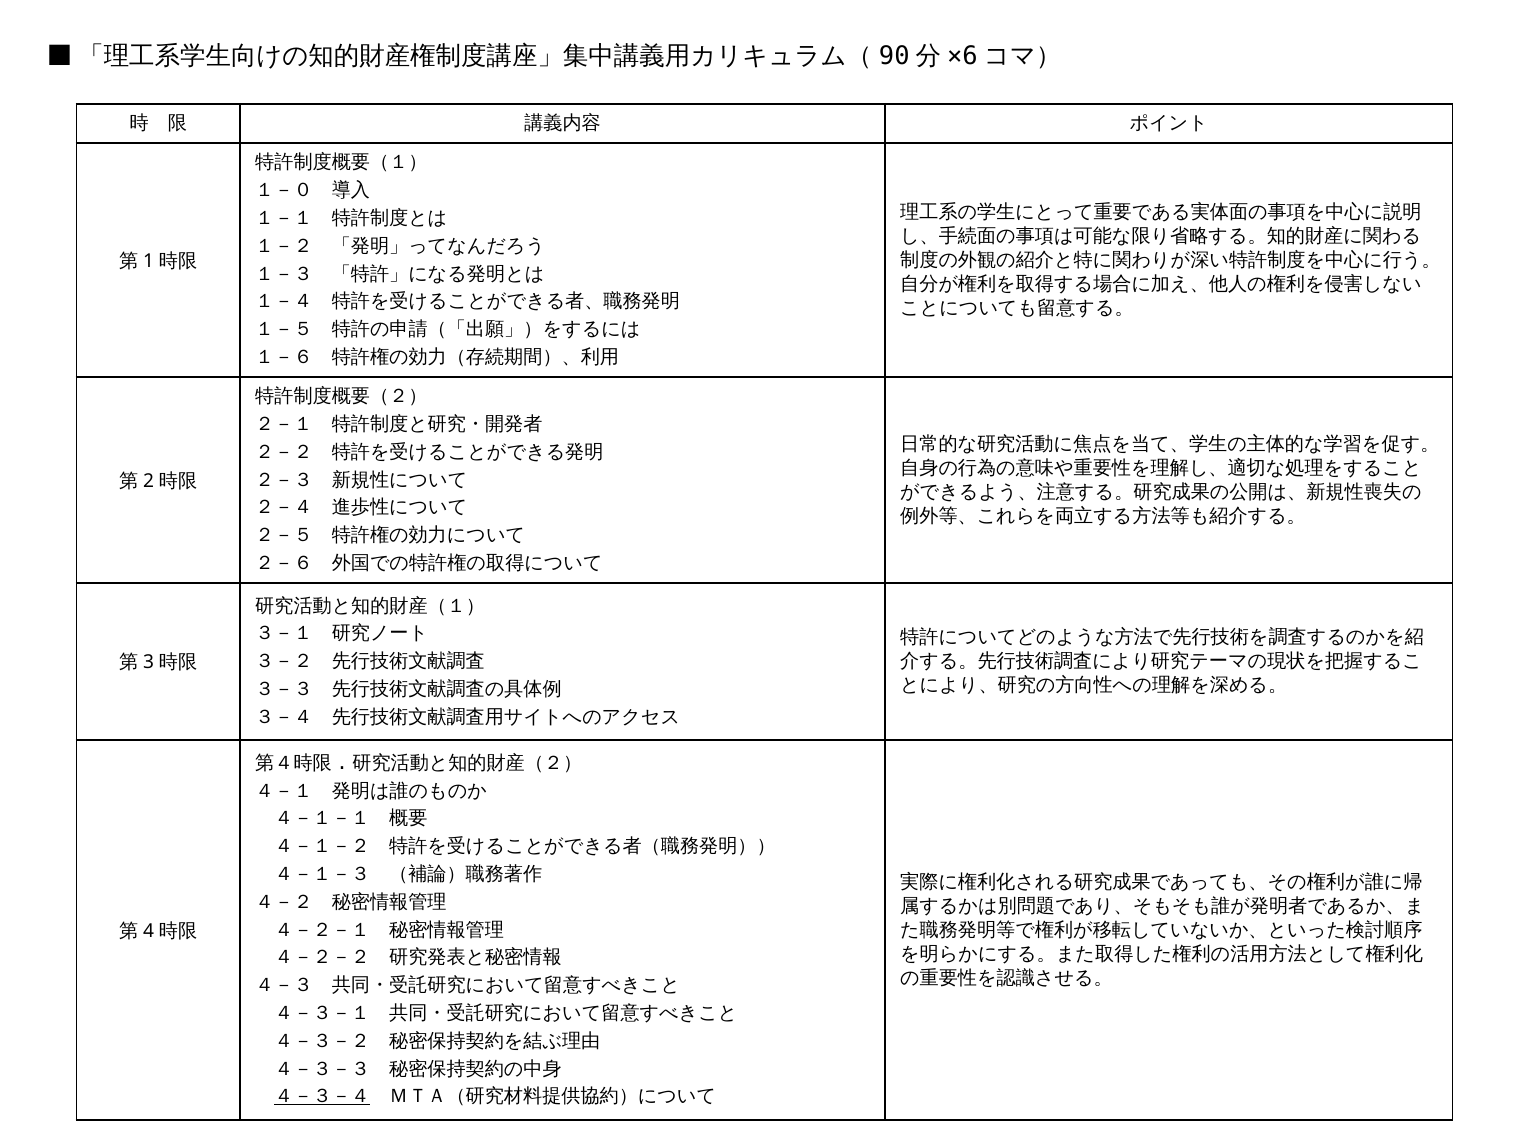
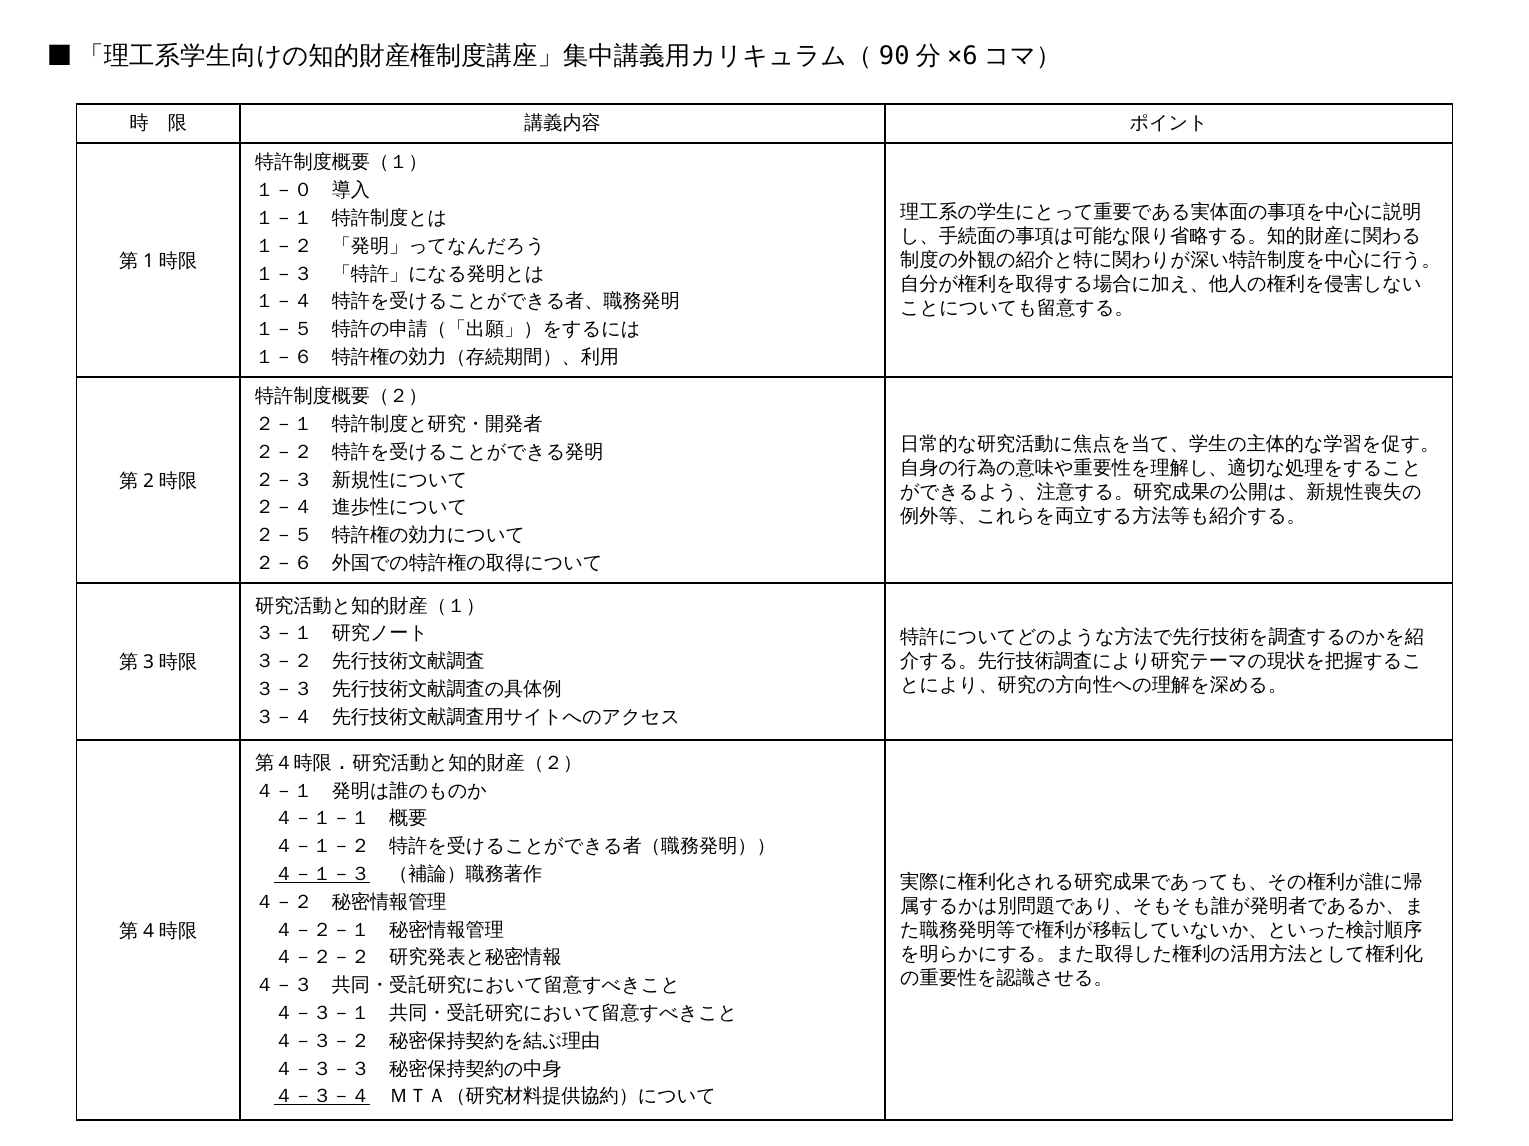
４－１－３ underline: none -> present
